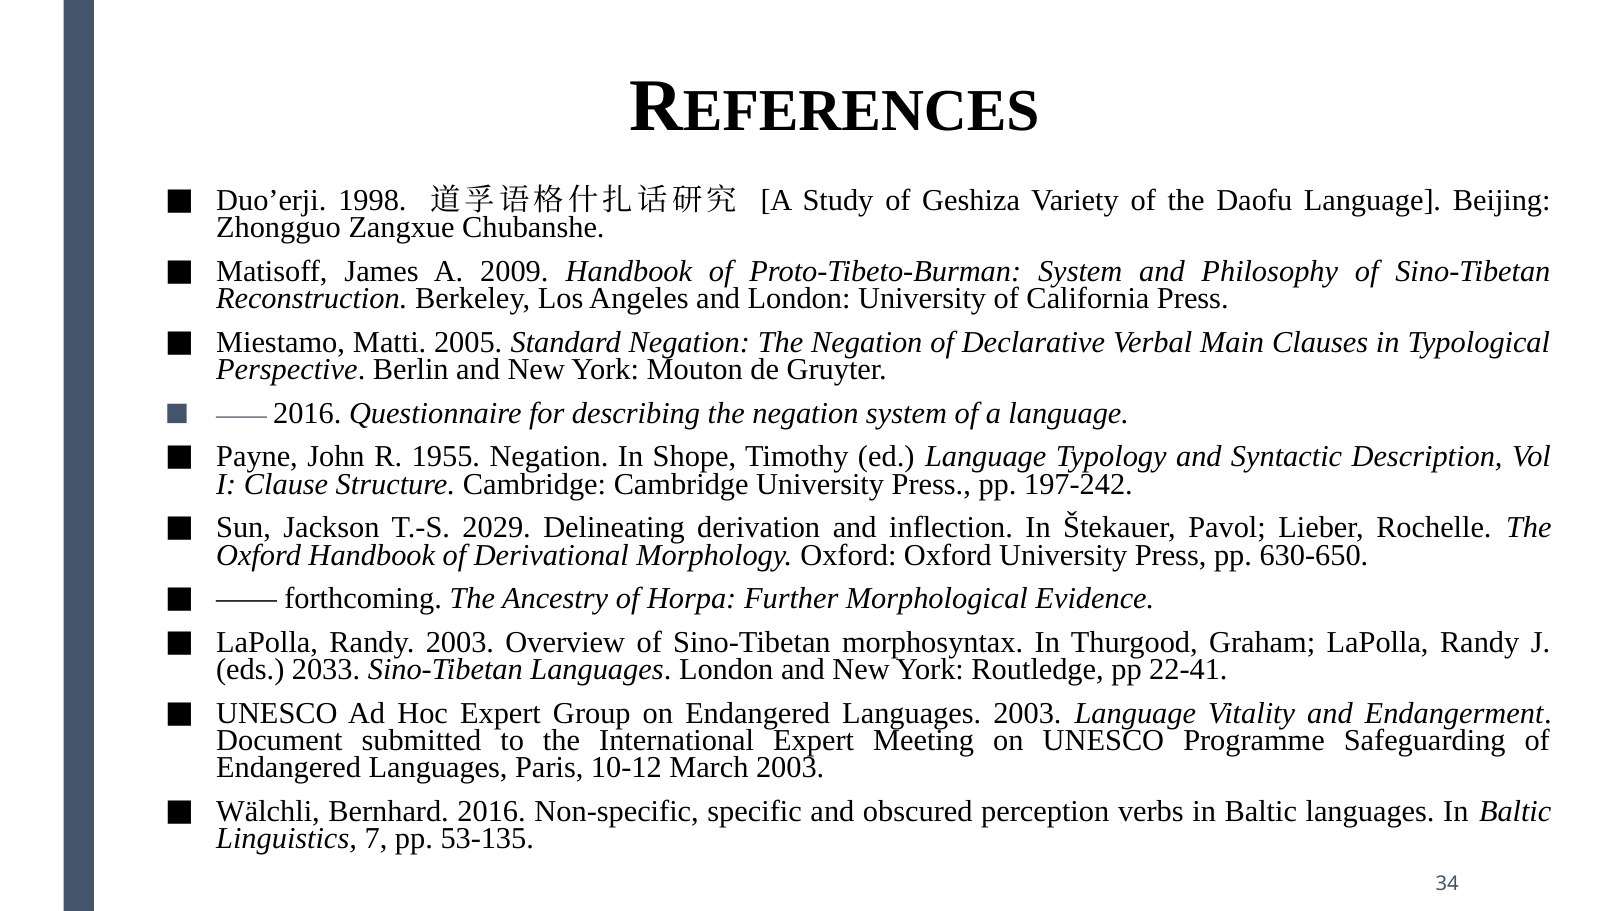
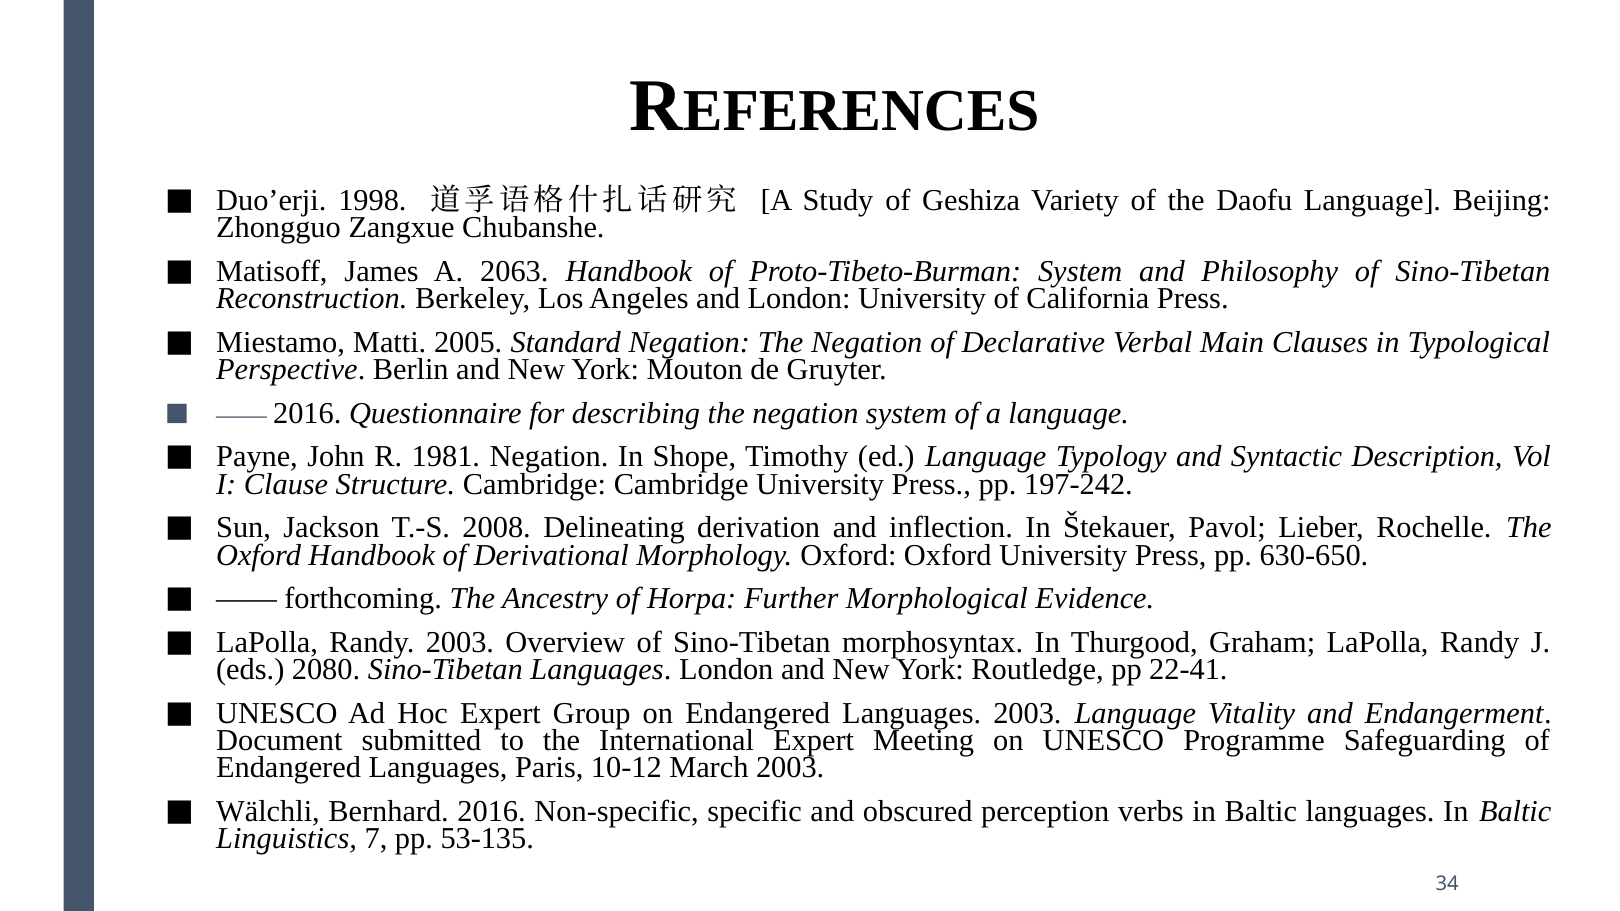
2009: 2009 -> 2063
1955: 1955 -> 1981
2029: 2029 -> 2008
2033: 2033 -> 2080
